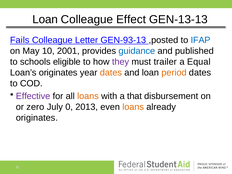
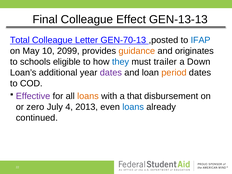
Loan at (45, 19): Loan -> Final
Fails: Fails -> Total
GEN-93-13: GEN-93-13 -> GEN-70-13
2001: 2001 -> 2099
guidance colour: blue -> orange
published: published -> originates
they colour: purple -> blue
Equal: Equal -> Down
Loan’s originates: originates -> additional
dates at (111, 73) colour: orange -> purple
0: 0 -> 4
loans at (133, 107) colour: orange -> blue
originates at (37, 118): originates -> continued
